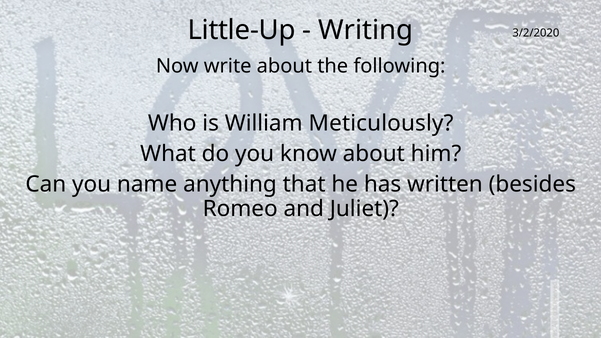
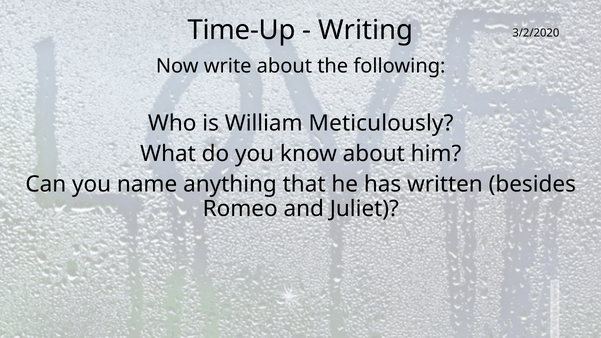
Little-Up: Little-Up -> Time-Up
